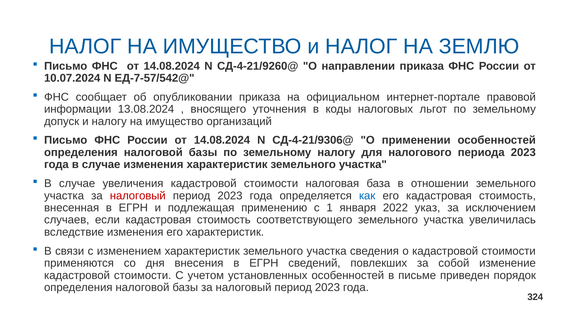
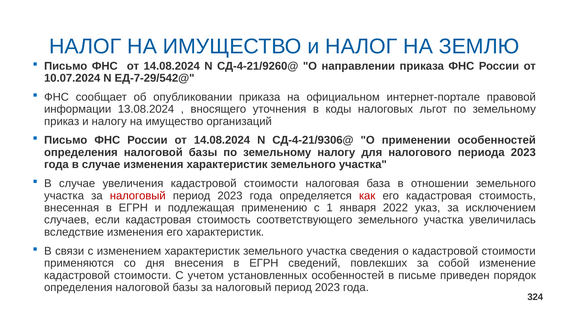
ЕД-7-57/542@: ЕД-7-57/542@ -> ЕД-7-29/542@
допуск: допуск -> приказ
как colour: blue -> red
